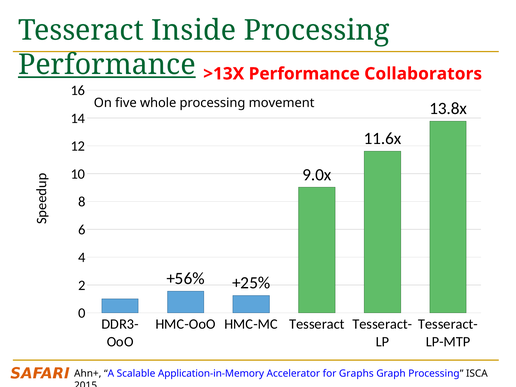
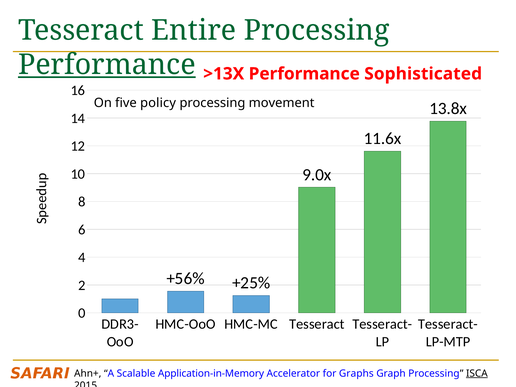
Inside: Inside -> Entire
Collaborators: Collaborators -> Sophisticated
whole: whole -> policy
ISCA underline: none -> present
